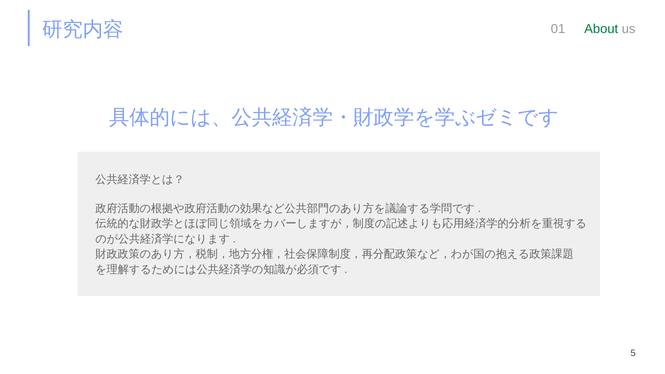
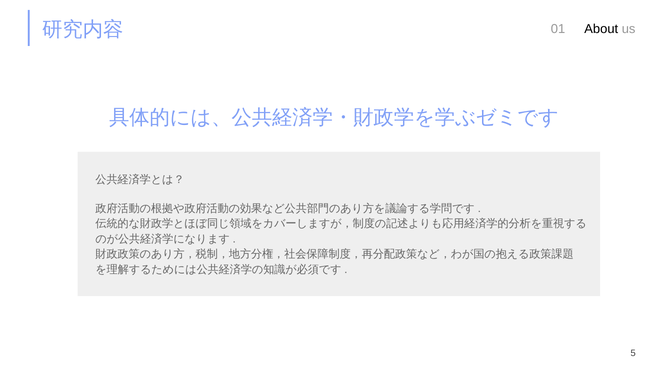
About colour: green -> black
